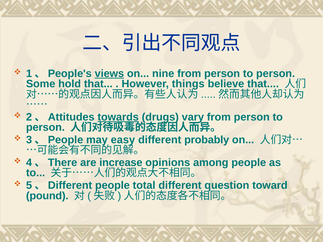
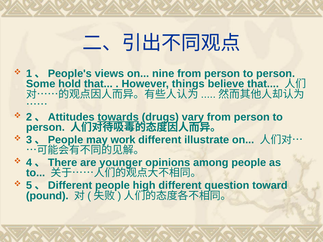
views underline: present -> none
easy: easy -> work
probably: probably -> illustrate
increase: increase -> younger
total: total -> high
